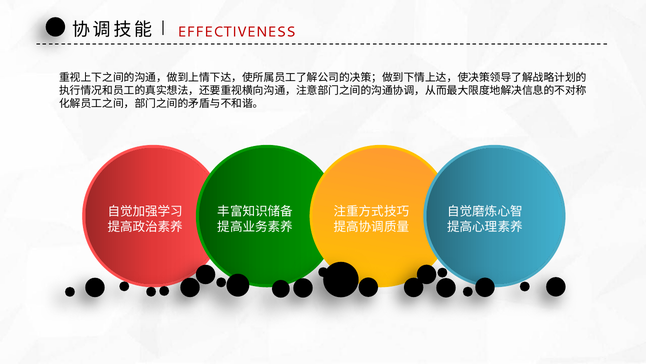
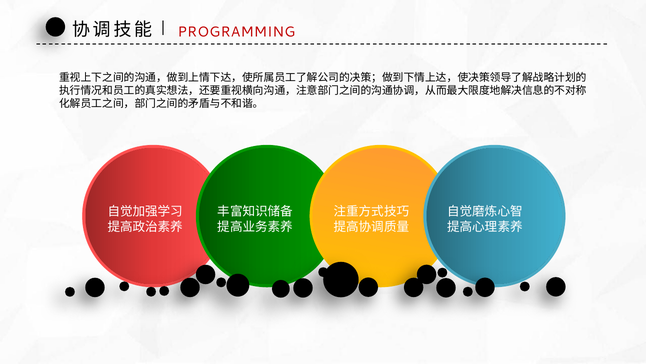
EFFECTIVENESS: EFFECTIVENESS -> PROGRAMMING
